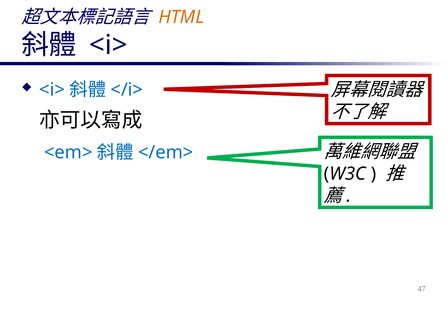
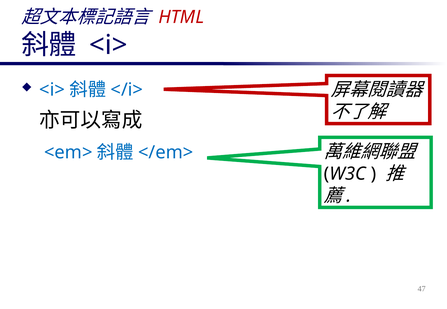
HTML colour: orange -> red
